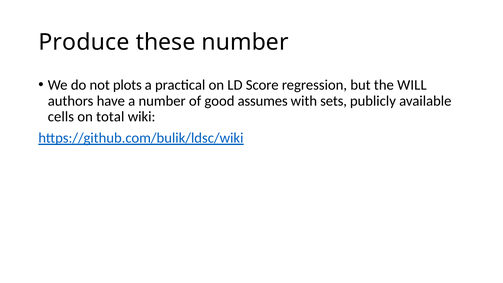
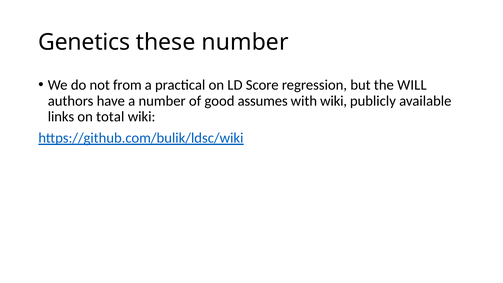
Produce: Produce -> Genetics
plots: plots -> from
with sets: sets -> wiki
cells: cells -> links
